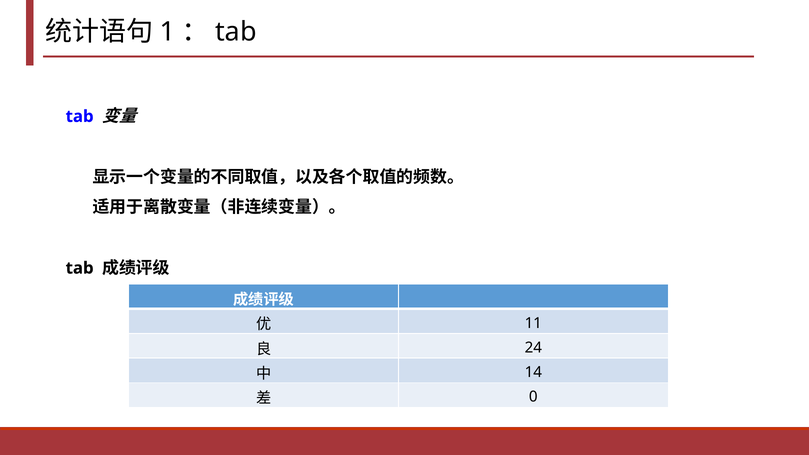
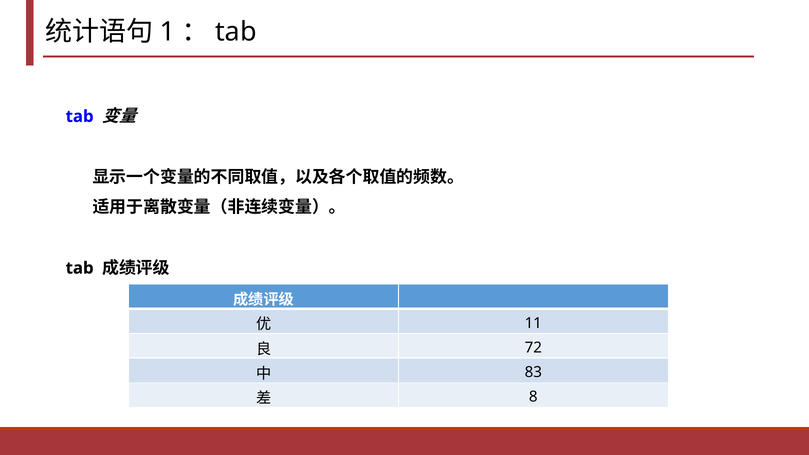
24: 24 -> 72
14: 14 -> 83
0: 0 -> 8
